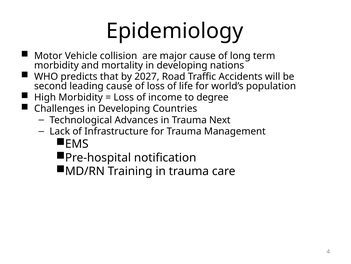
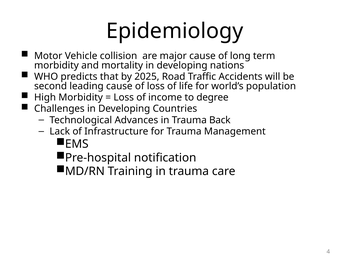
2027: 2027 -> 2025
Next: Next -> Back
